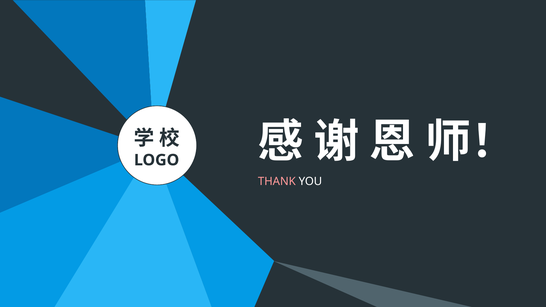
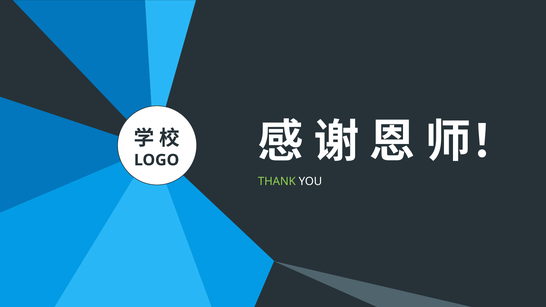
THANK colour: pink -> light green
